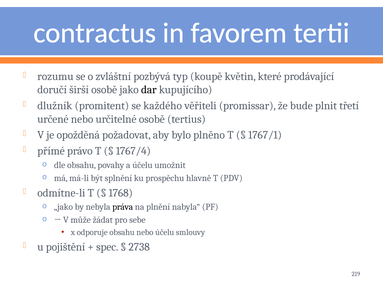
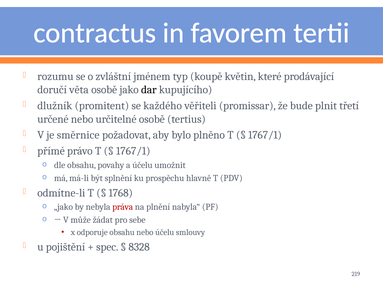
pozbývá: pozbývá -> jménem
širší: širší -> věta
opožděná: opožděná -> směrnice
1767/4 at (133, 151): 1767/4 -> 1767/1
práva colour: black -> red
2738: 2738 -> 8328
